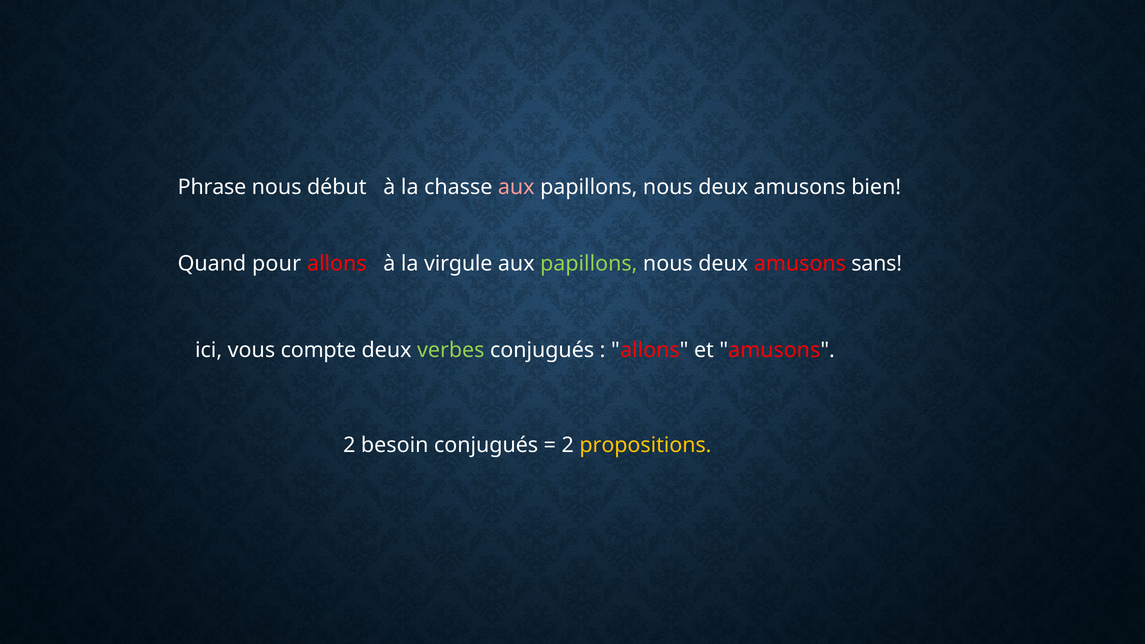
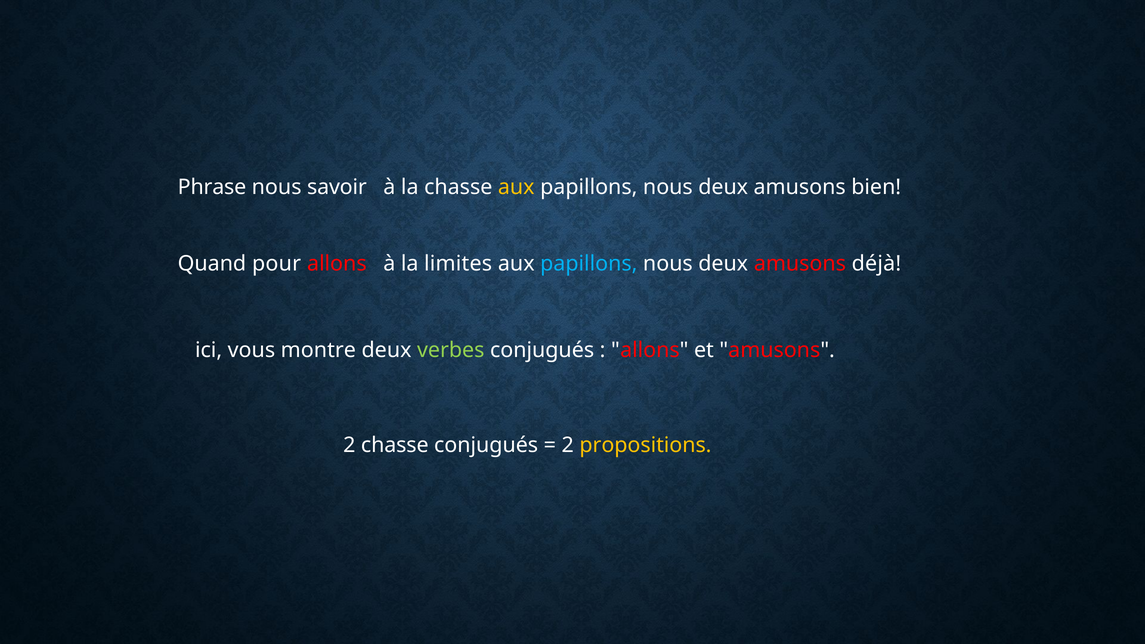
début: début -> savoir
aux at (516, 187) colour: pink -> yellow
virgule: virgule -> limites
papillons at (589, 264) colour: light green -> light blue
sans: sans -> déjà
compte: compte -> montre
2 besoin: besoin -> chasse
